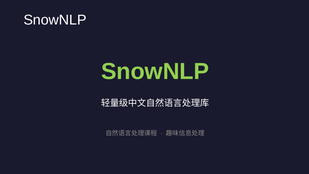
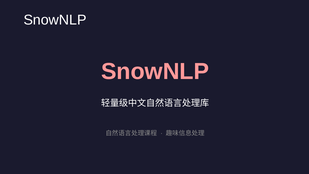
SnowNLP at (155, 71) colour: light green -> pink
